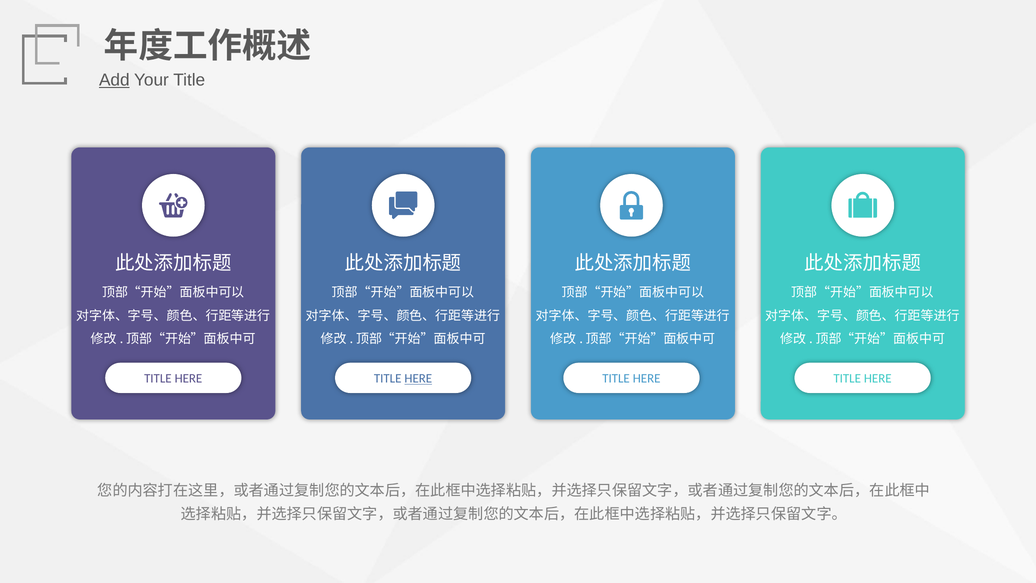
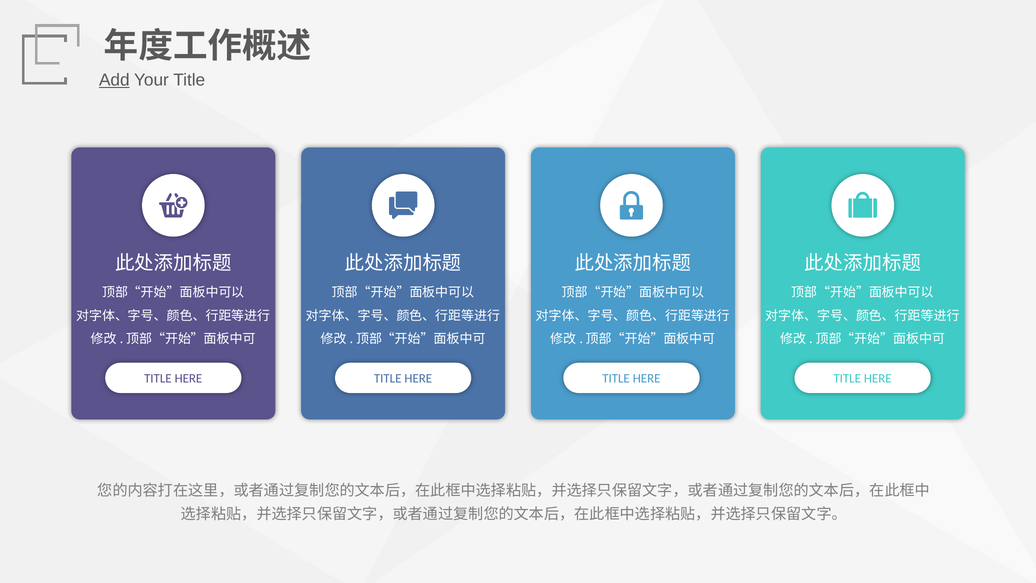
HERE at (418, 378) underline: present -> none
